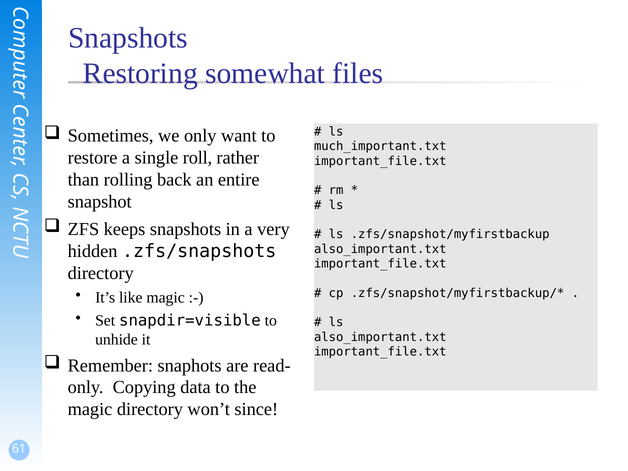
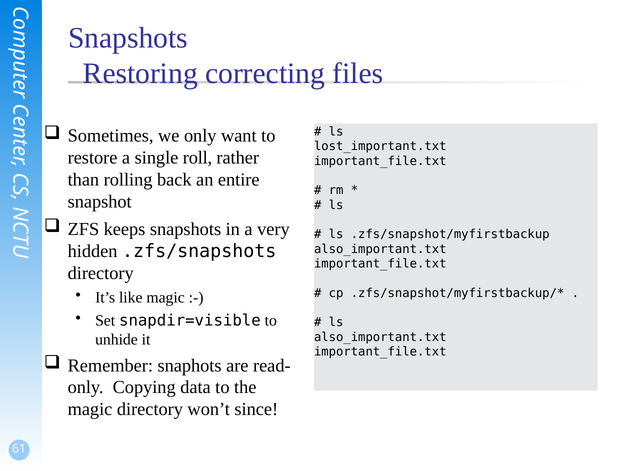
somewhat: somewhat -> correcting
much_important.txt: much_important.txt -> lost_important.txt
